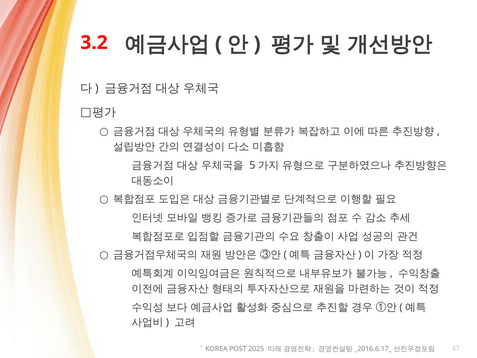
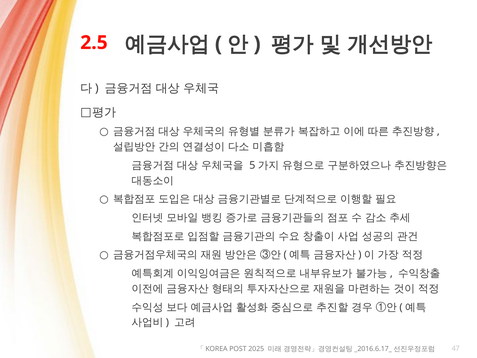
3.2: 3.2 -> 2.5
